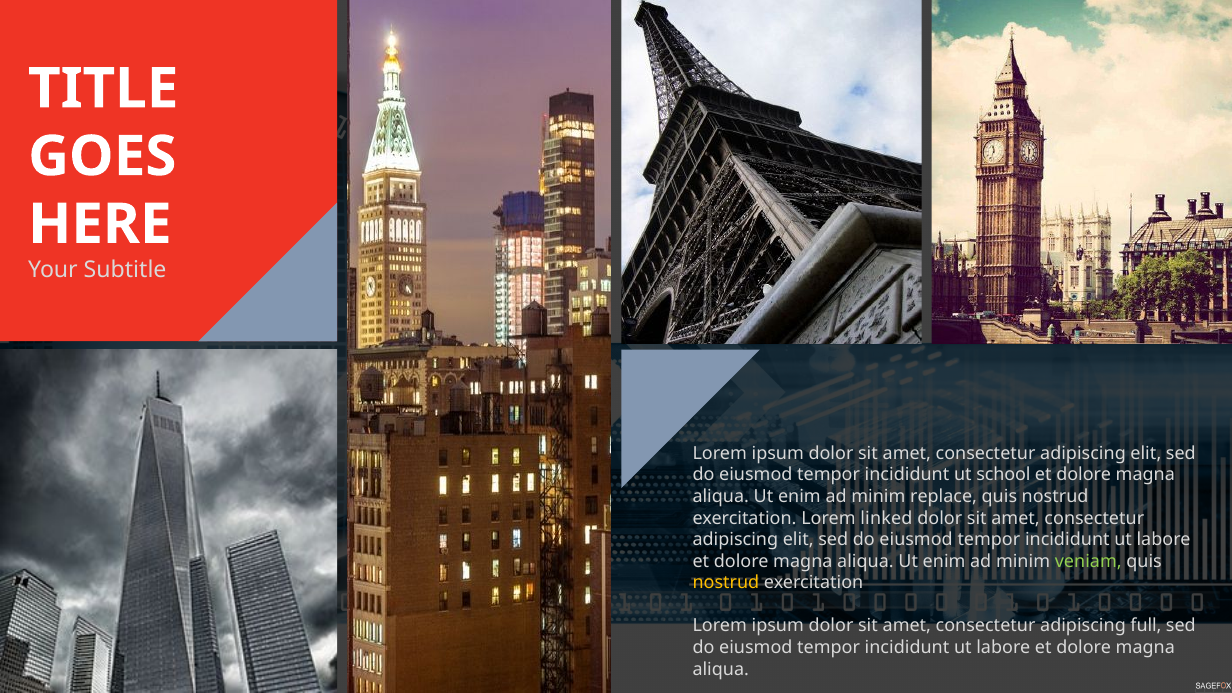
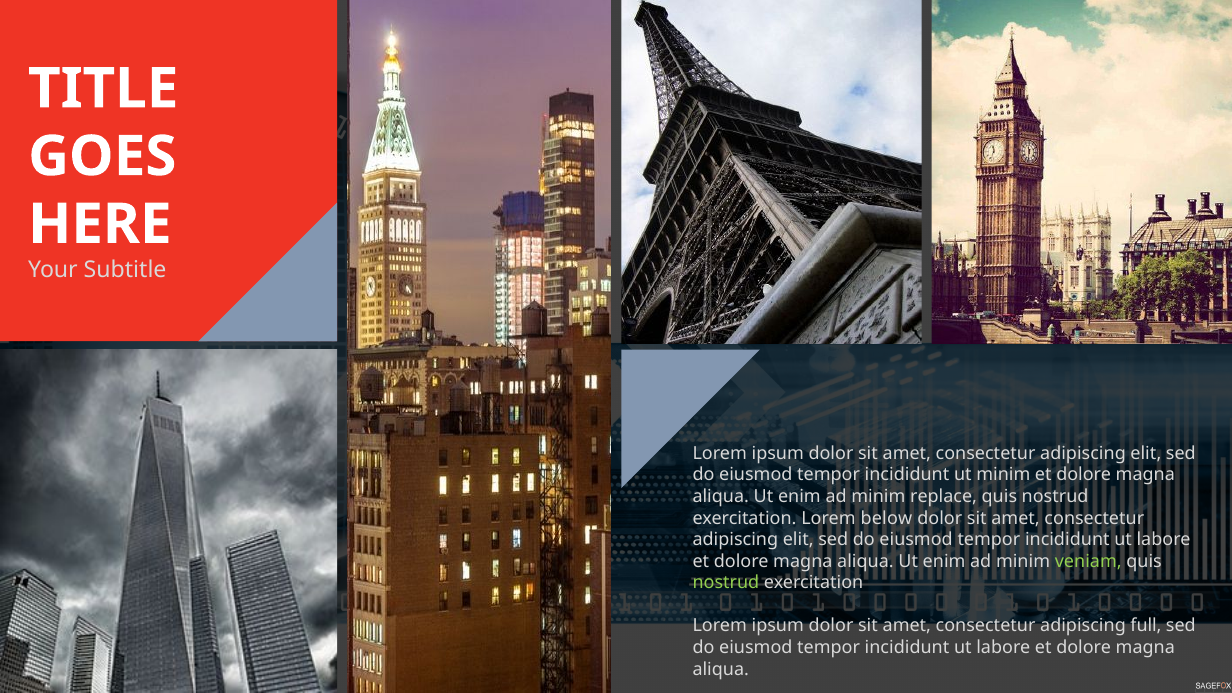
ut school: school -> minim
linked: linked -> below
nostrud at (726, 583) colour: yellow -> light green
